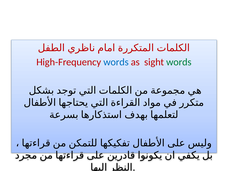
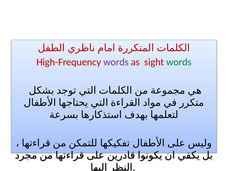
words at (116, 62) colour: blue -> purple
